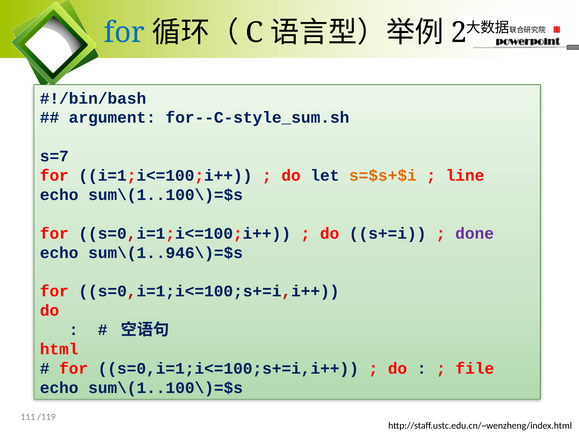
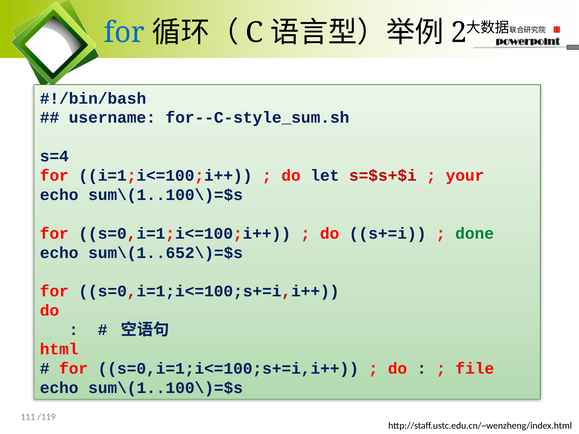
argument: argument -> username
s=7: s=7 -> s=4
s=$s+$i colour: orange -> red
line: line -> your
done colour: purple -> green
sum\(1..946\)=$s: sum\(1..946\)=$s -> sum\(1..652\)=$s
